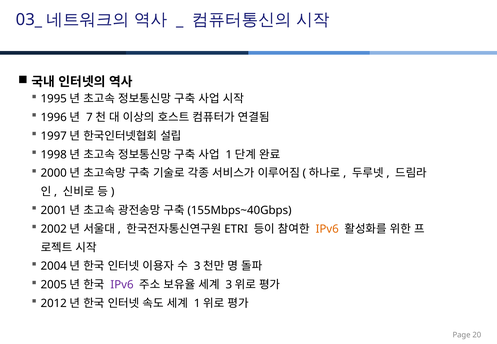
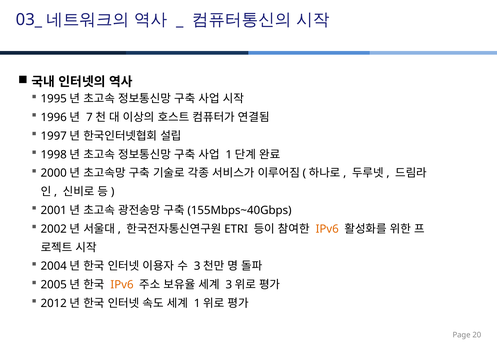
IPv6 at (122, 285) colour: purple -> orange
